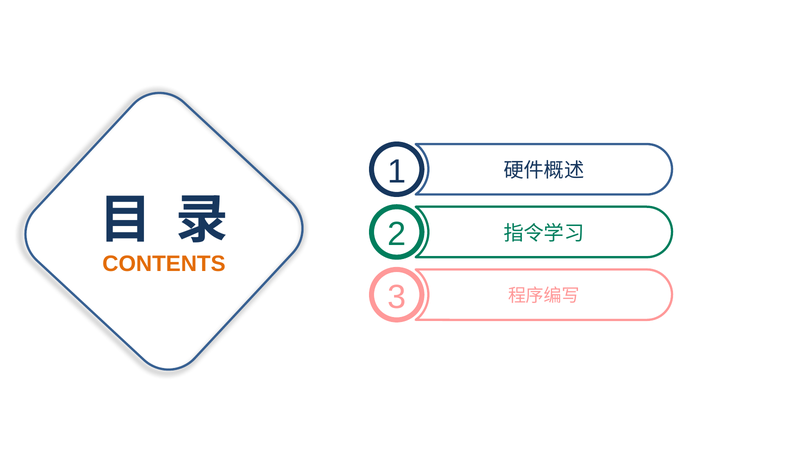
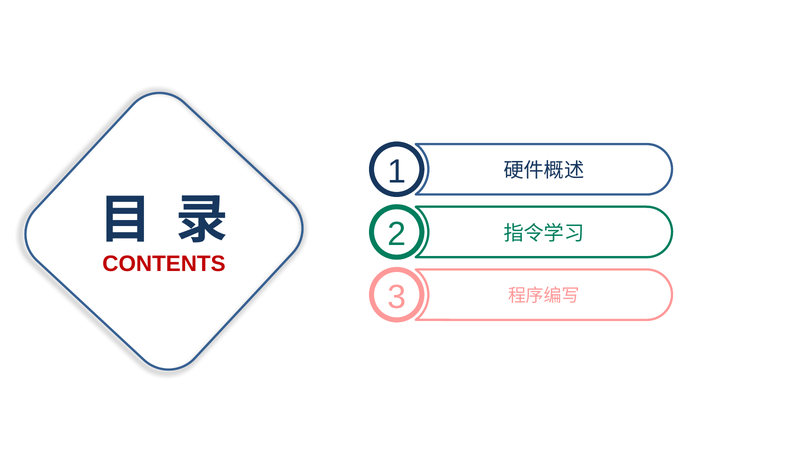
CONTENTS colour: orange -> red
